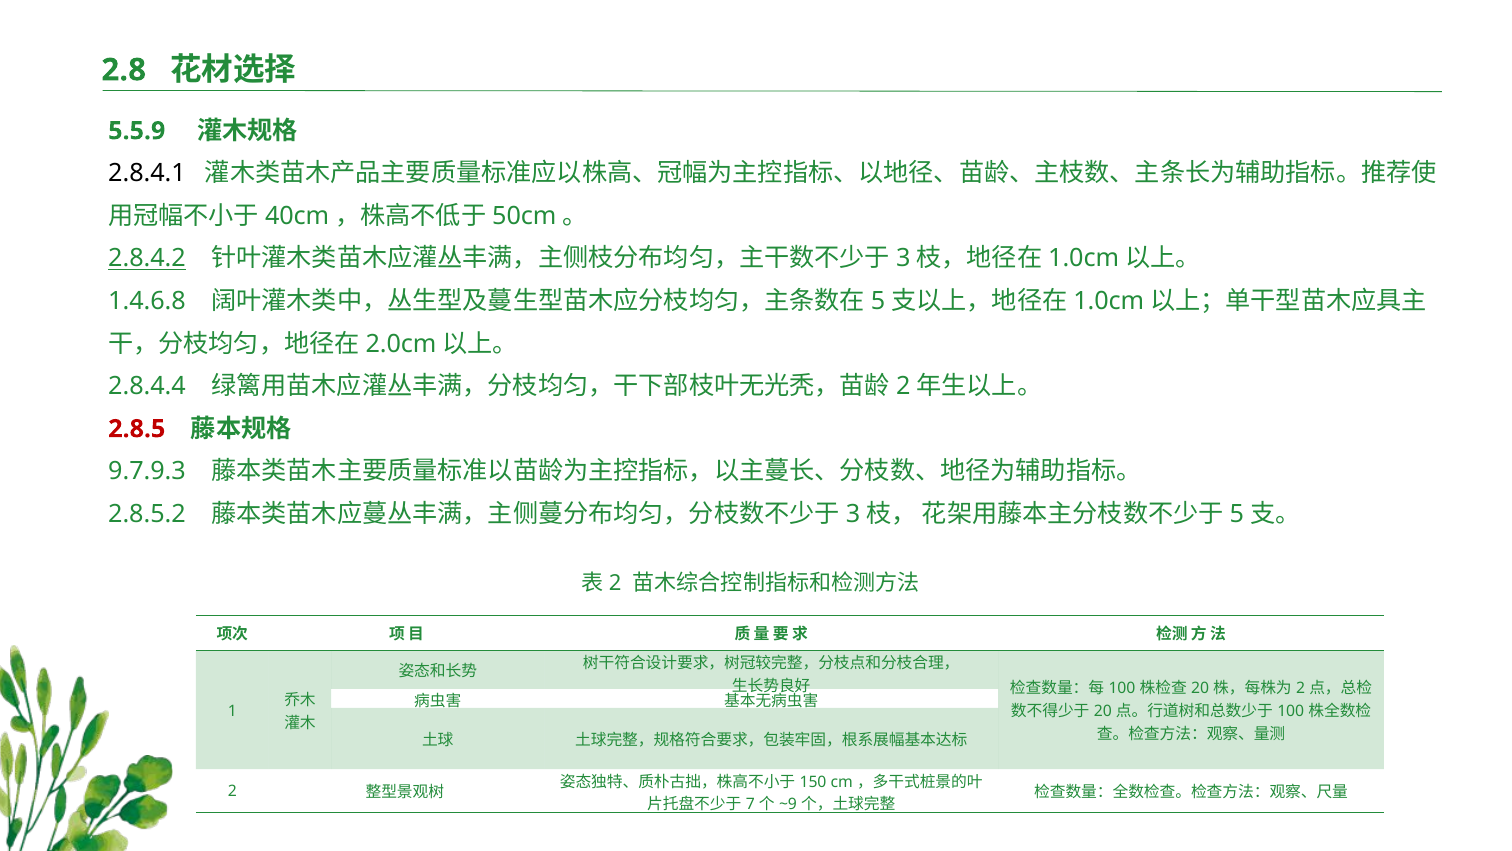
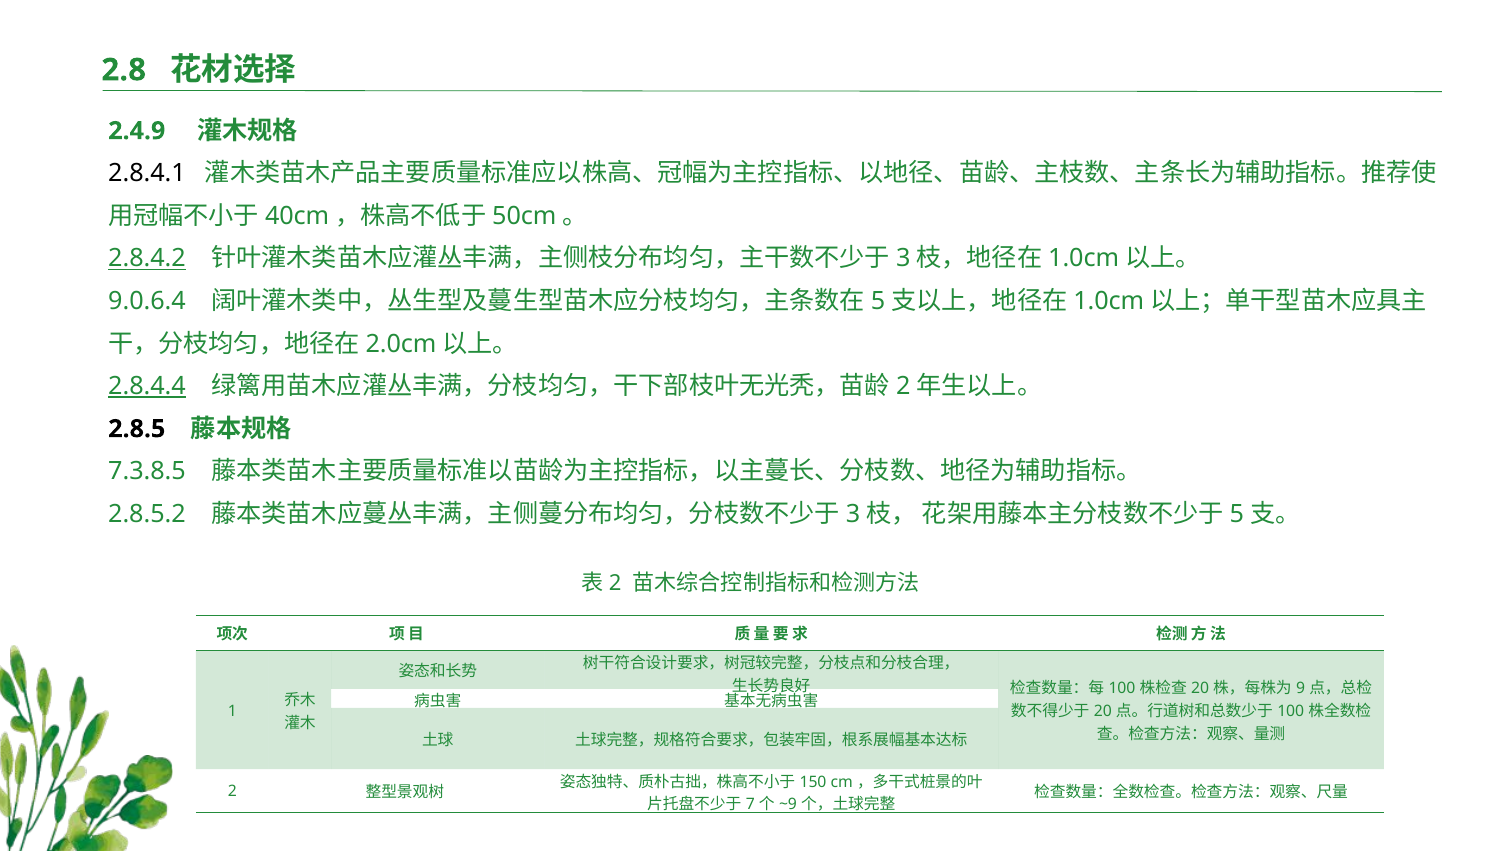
5.5.9: 5.5.9 -> 2.4.9
1.4.6.8: 1.4.6.8 -> 9.0.6.4
2.8.4.4 underline: none -> present
2.8.5 colour: red -> black
9.7.9.3: 9.7.9.3 -> 7.3.8.5
2 at (1301, 688): 2 -> 9
